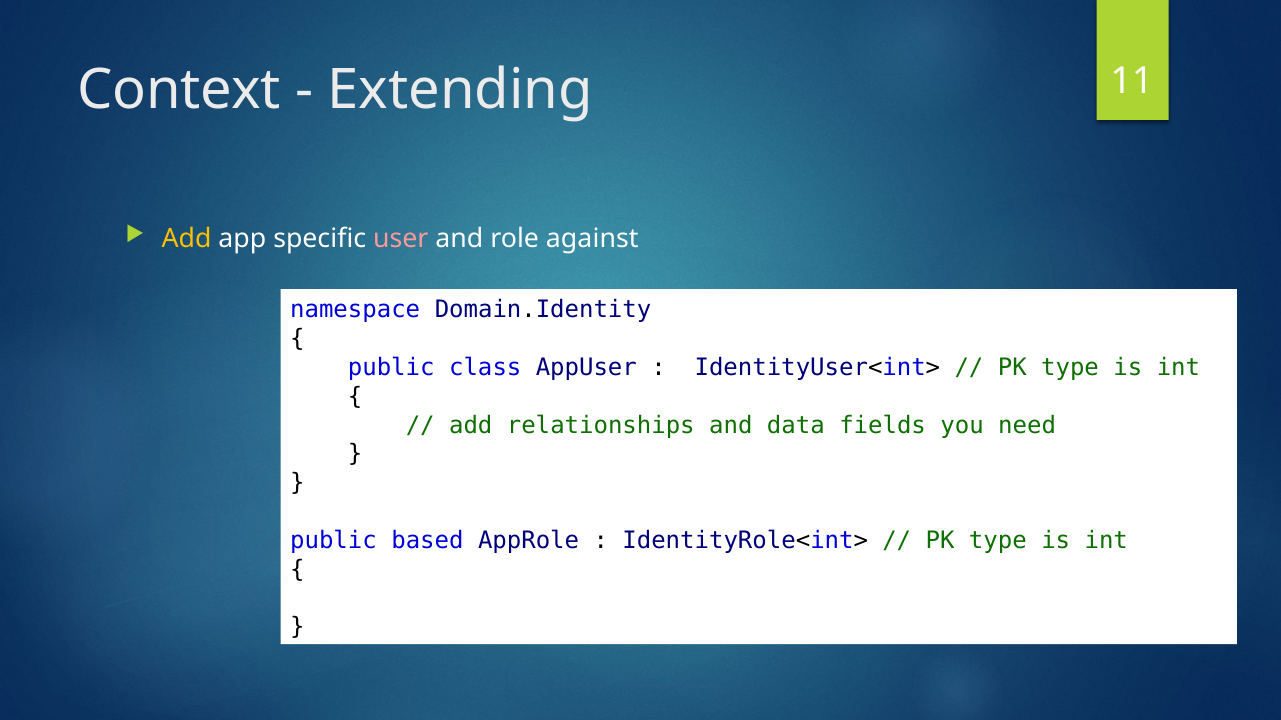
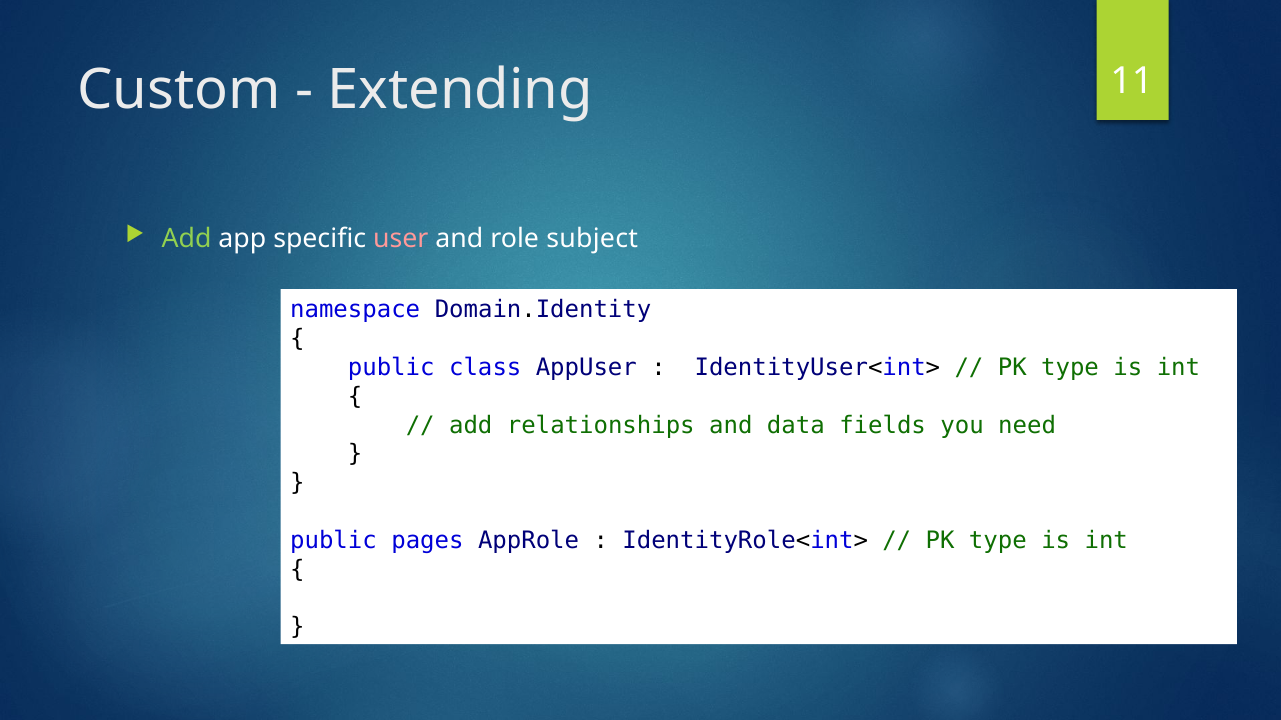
Context: Context -> Custom
Add at (187, 238) colour: yellow -> light green
against: against -> subject
based: based -> pages
